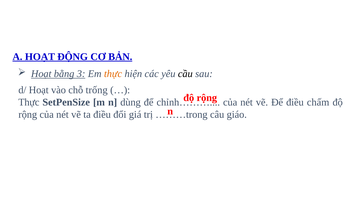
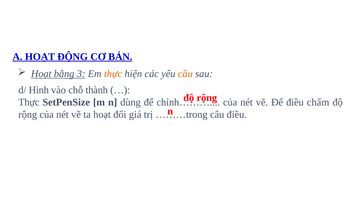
cầu colour: black -> orange
d/ Hoạt: Hoạt -> Hình
trống: trống -> thành
ta điều: điều -> hoạt
câu giáo: giáo -> điều
